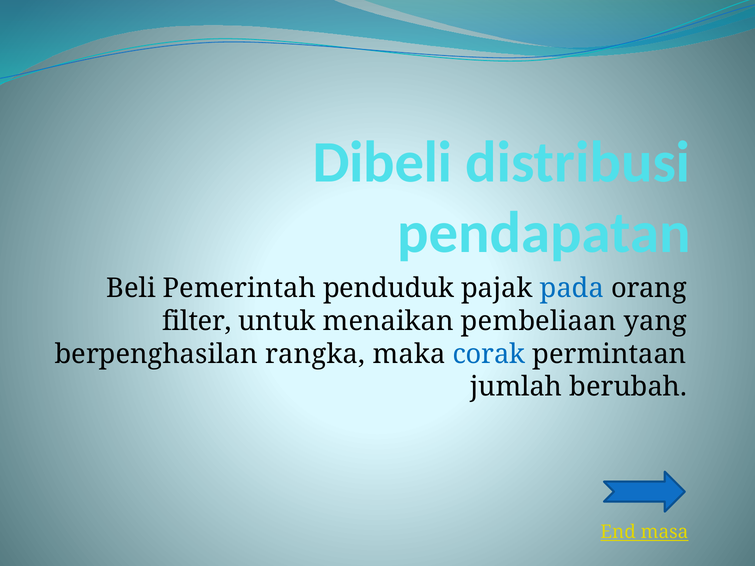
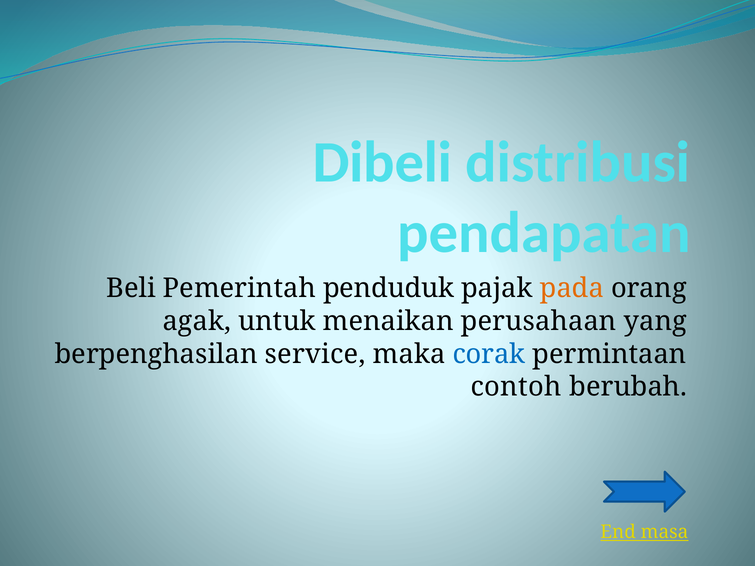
pada colour: blue -> orange
filter: filter -> agak
pembeliaan: pembeliaan -> perusahaan
rangka: rangka -> service
jumlah: jumlah -> contoh
